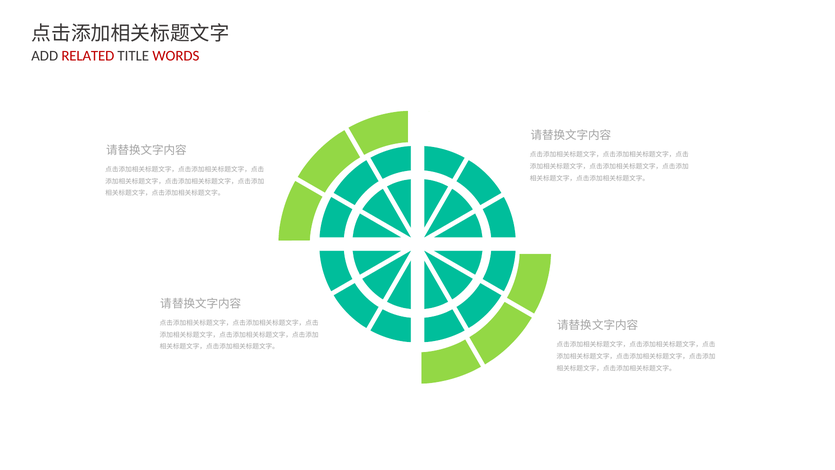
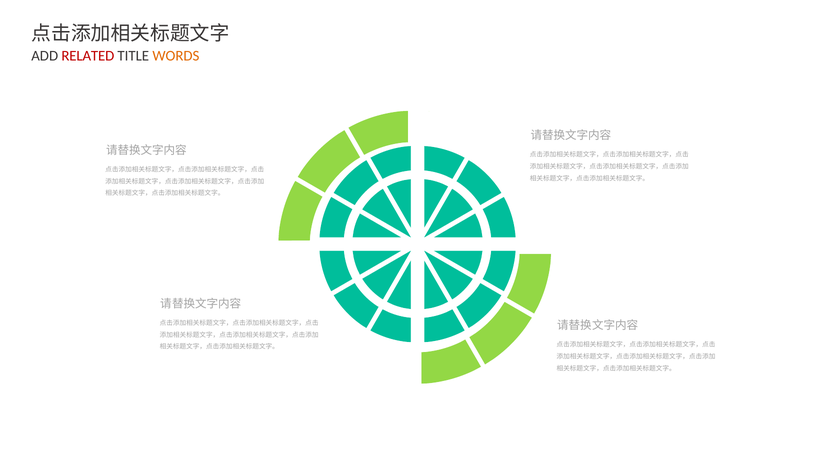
WORDS colour: red -> orange
